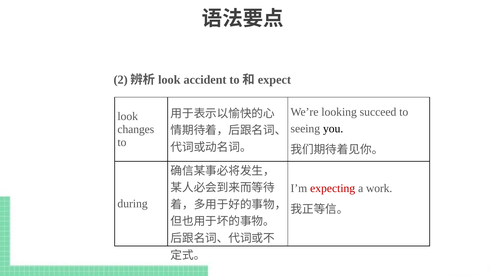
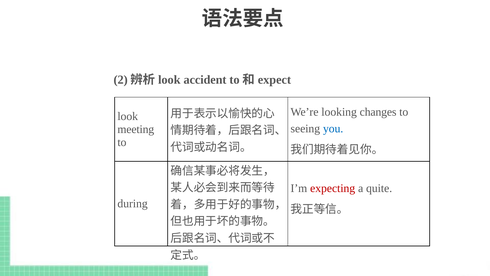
succeed: succeed -> changes
you colour: black -> blue
changes: changes -> meeting
work: work -> quite
